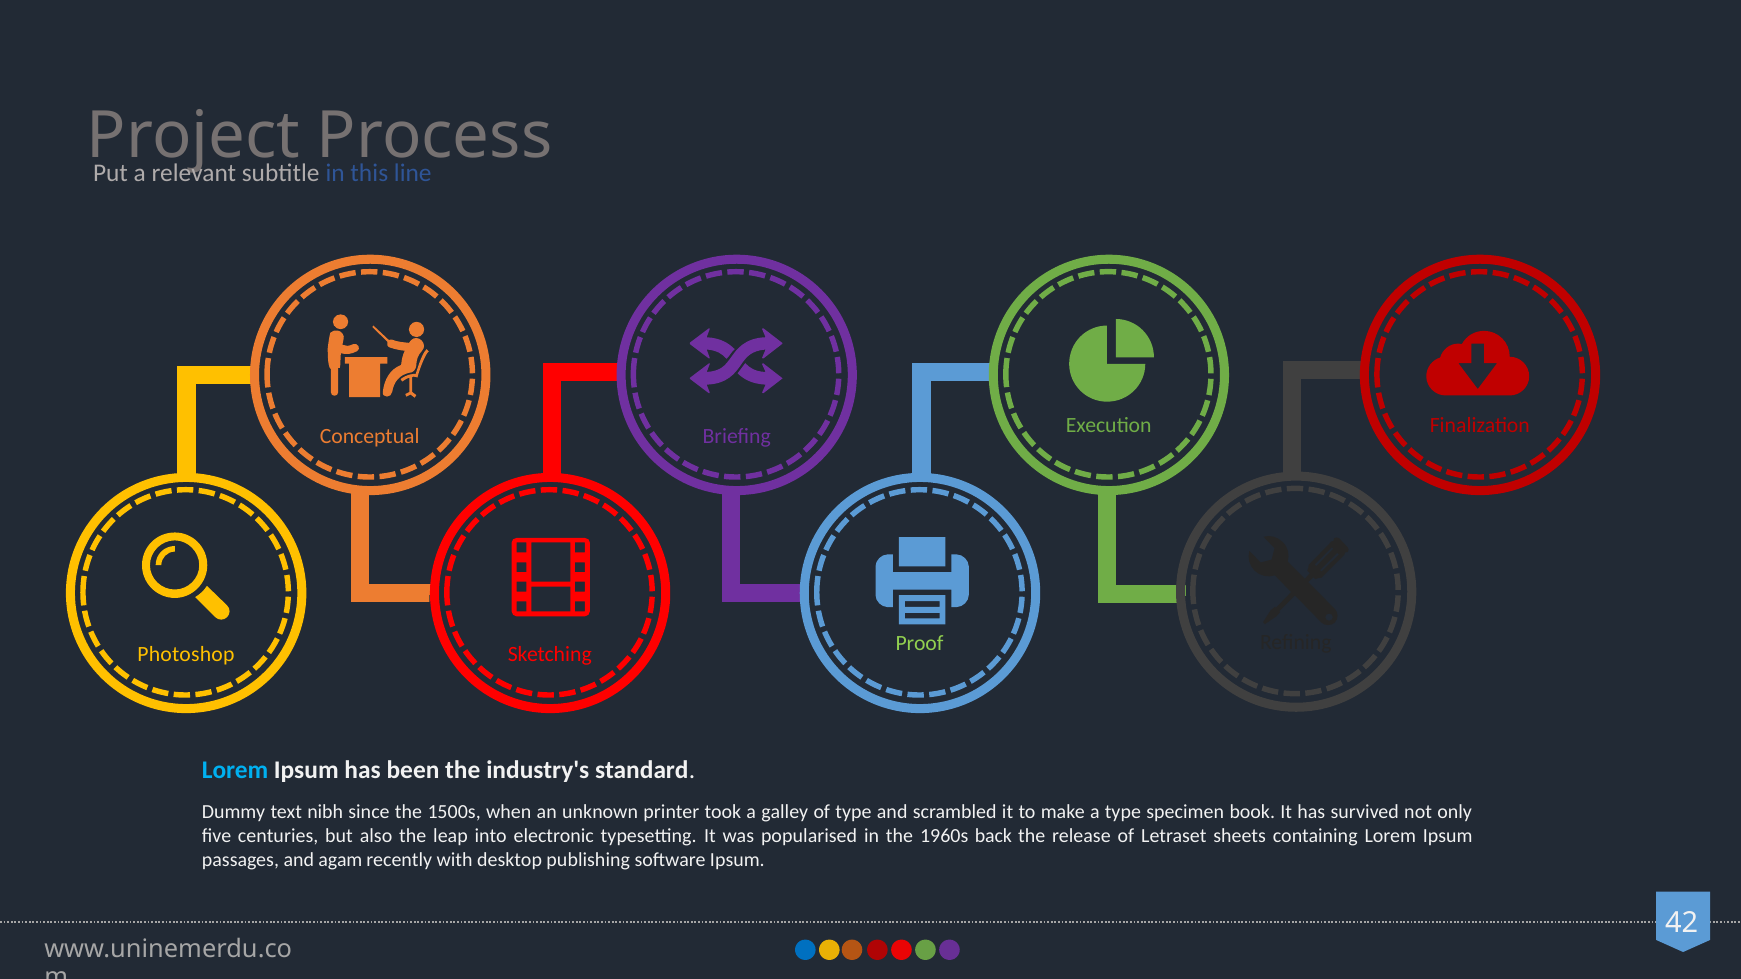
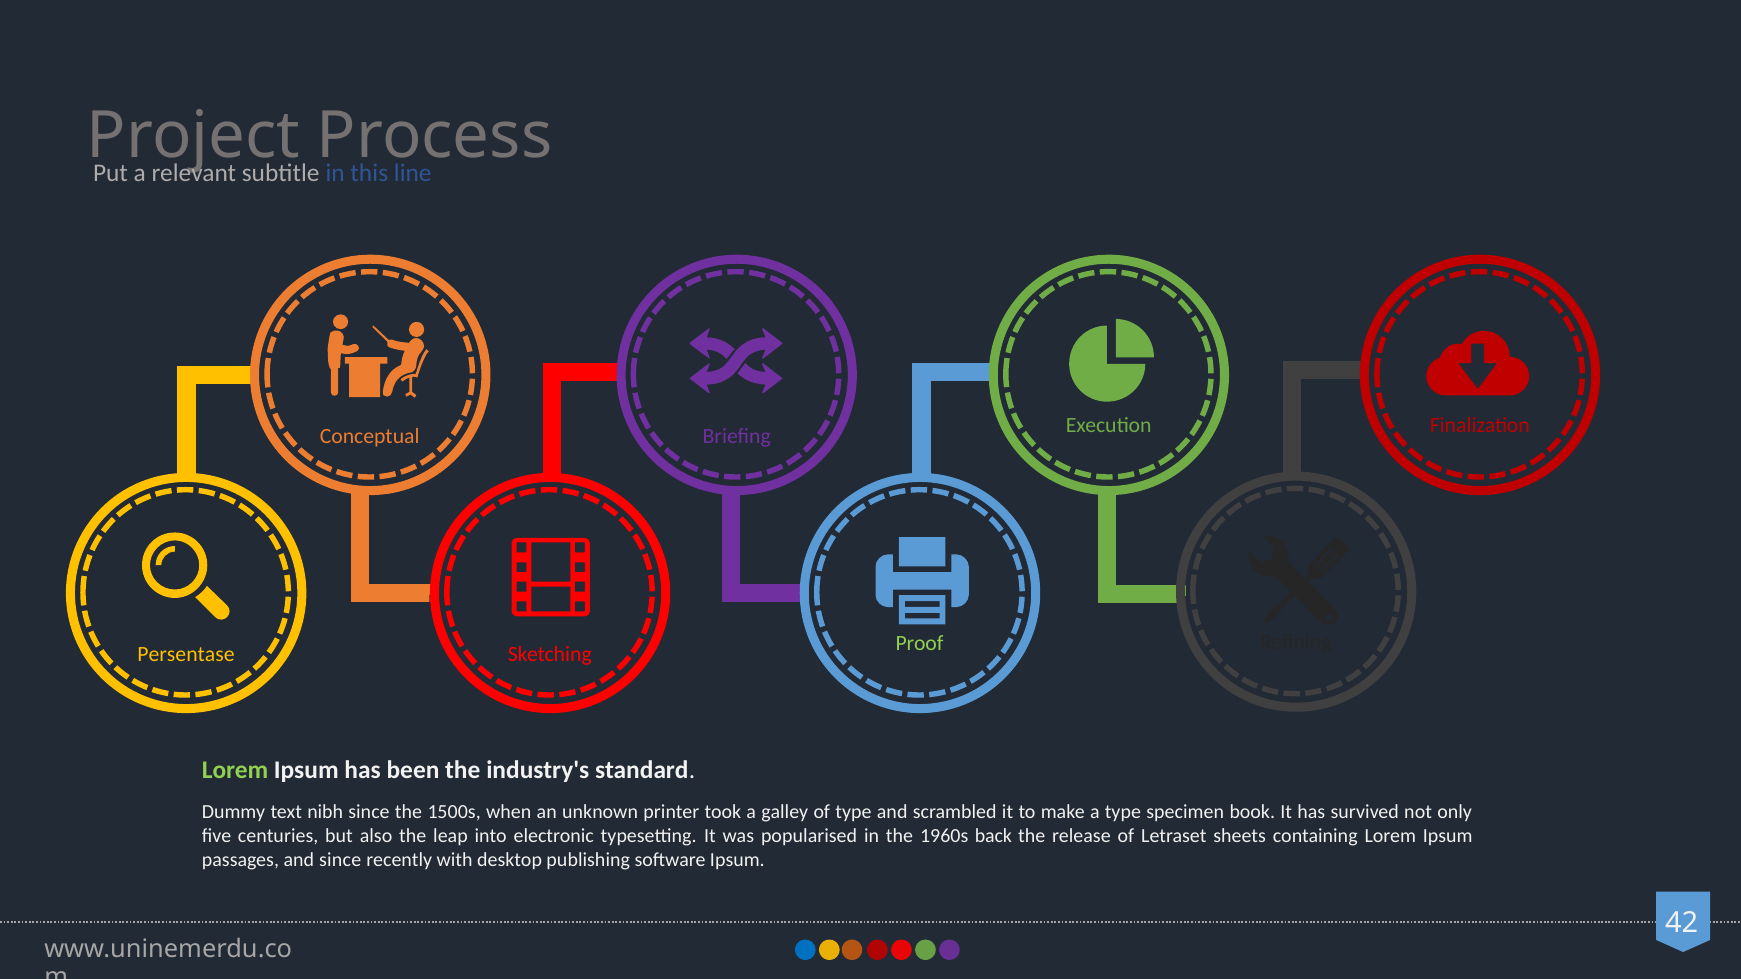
Photoshop: Photoshop -> Persentase
Lorem at (235, 771) colour: light blue -> light green
and agam: agam -> since
